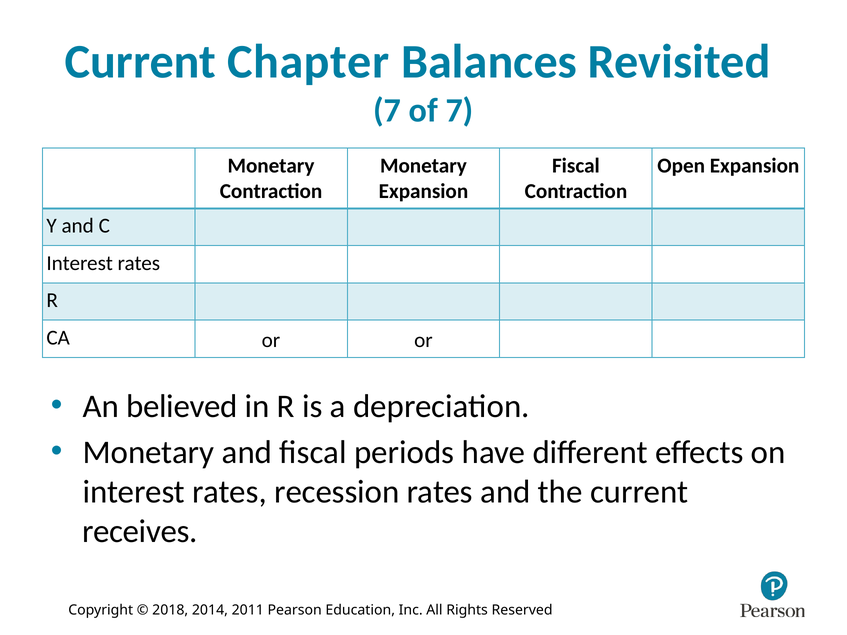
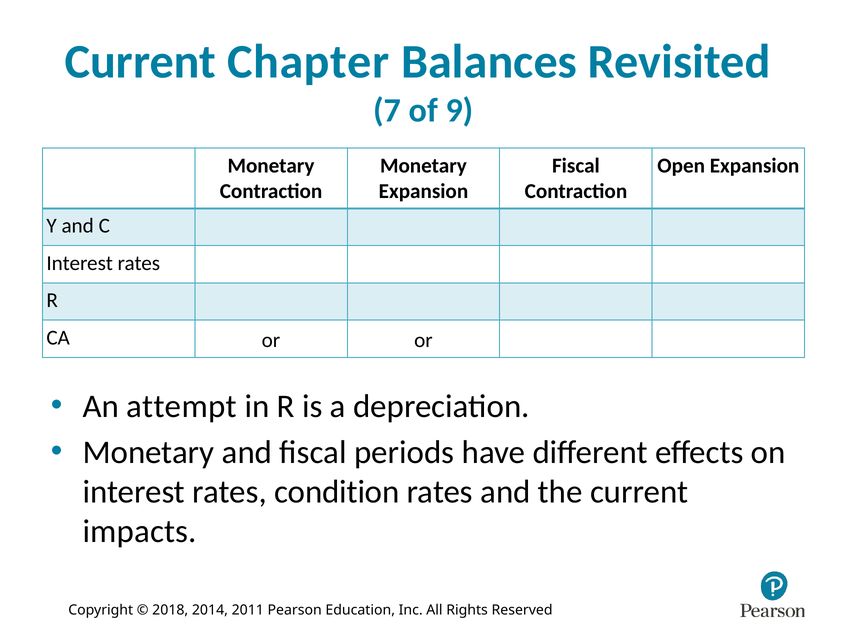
of 7: 7 -> 9
believed: believed -> attempt
recession: recession -> condition
receives: receives -> impacts
